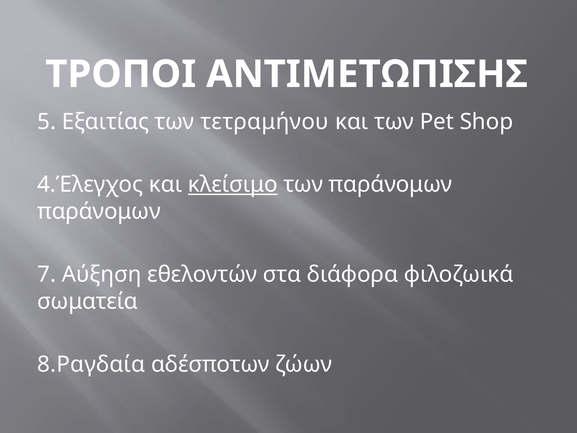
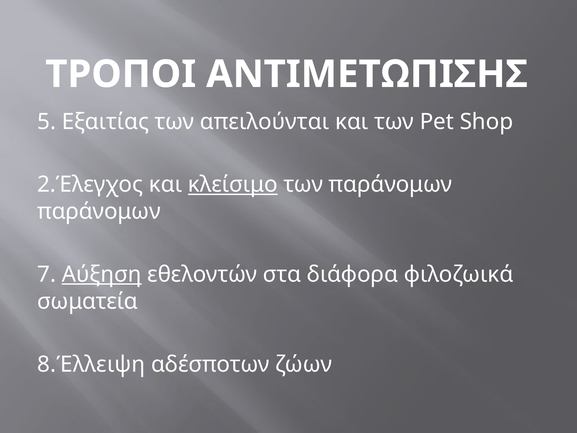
τετραμήνου: τετραμήνου -> απειλούνται
4.Έλεγχος: 4.Έλεγχος -> 2.Έλεγχος
Αύξηση underline: none -> present
8.Ραγδαία: 8.Ραγδαία -> 8.Έλλειψη
